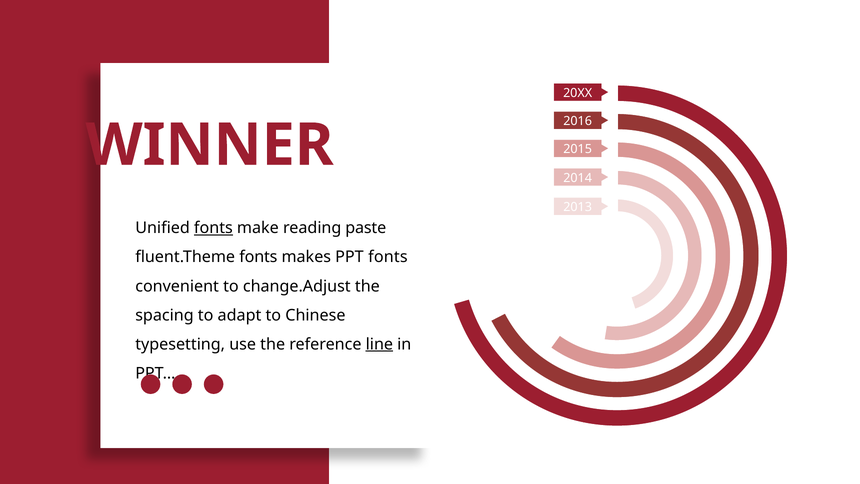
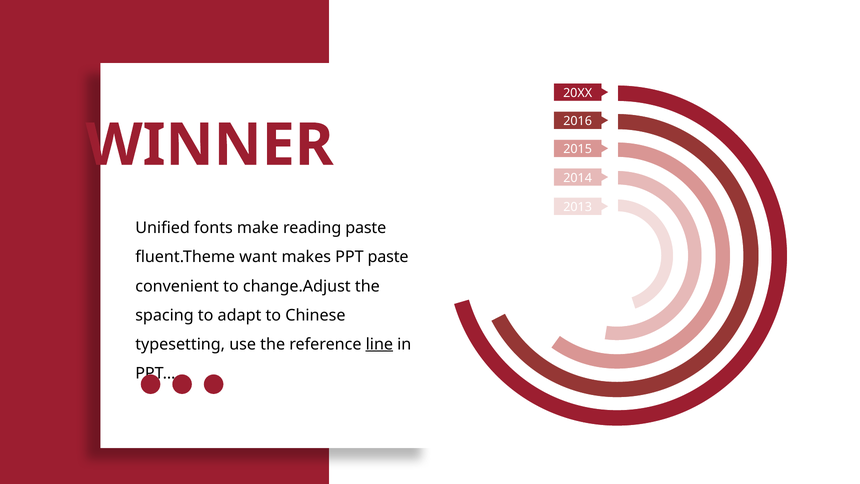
fonts at (213, 228) underline: present -> none
fluent.Theme fonts: fonts -> want
PPT fonts: fonts -> paste
